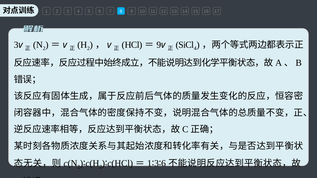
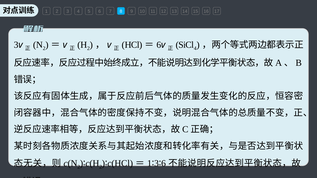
9 at (159, 45): 9 -> 6
